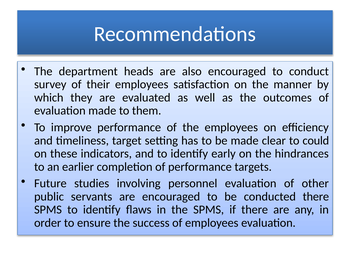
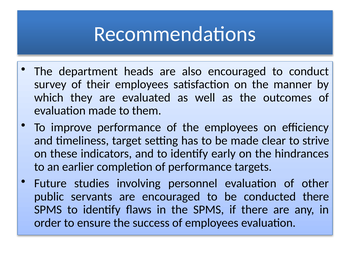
could: could -> strive
